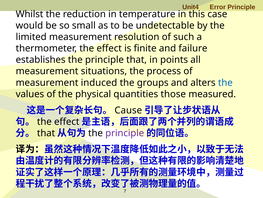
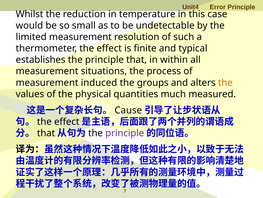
failure: failure -> typical
points: points -> within
the at (225, 82) colour: blue -> orange
those: those -> much
